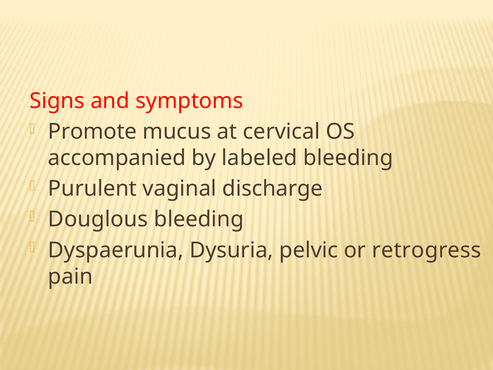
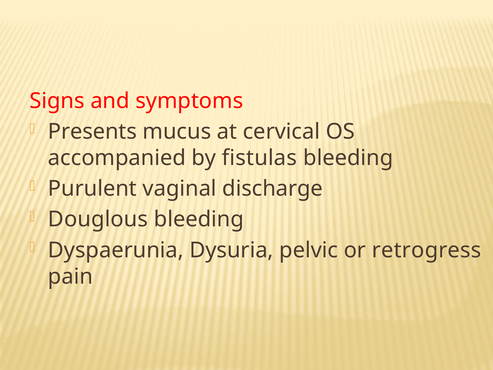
Promote: Promote -> Presents
labeled: labeled -> fistulas
